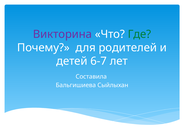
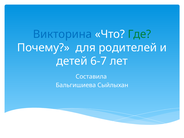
Викторина colour: purple -> blue
